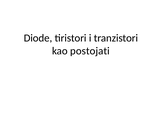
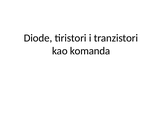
postojati: postojati -> komanda
